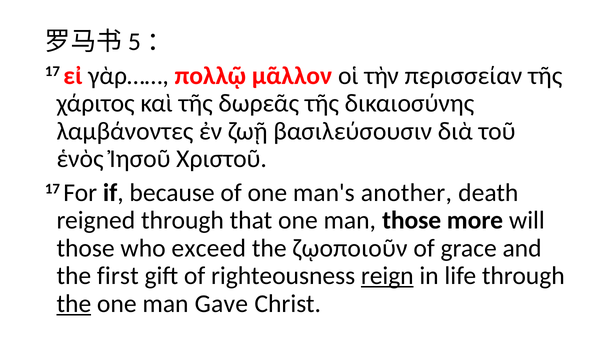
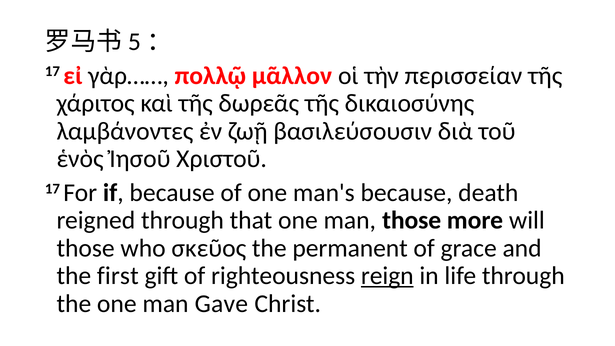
man's another: another -> because
exceed: exceed -> σκεῦος
ζῳοποιοῦν: ζῳοποιοῦν -> permanent
the at (74, 304) underline: present -> none
